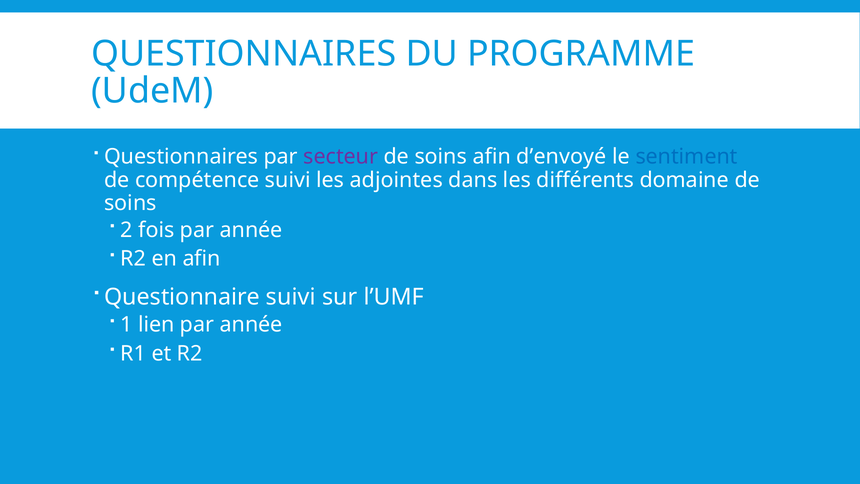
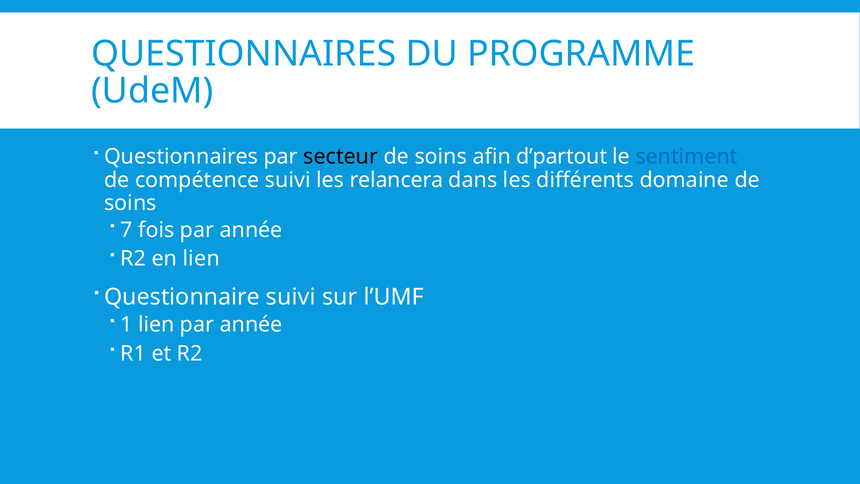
secteur colour: purple -> black
d’envoyé: d’envoyé -> d’partout
adjointes: adjointes -> relancera
2: 2 -> 7
en afin: afin -> lien
